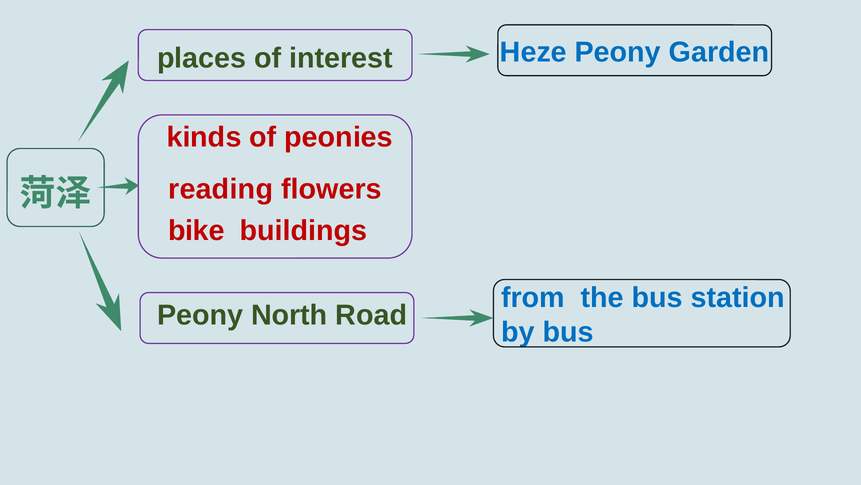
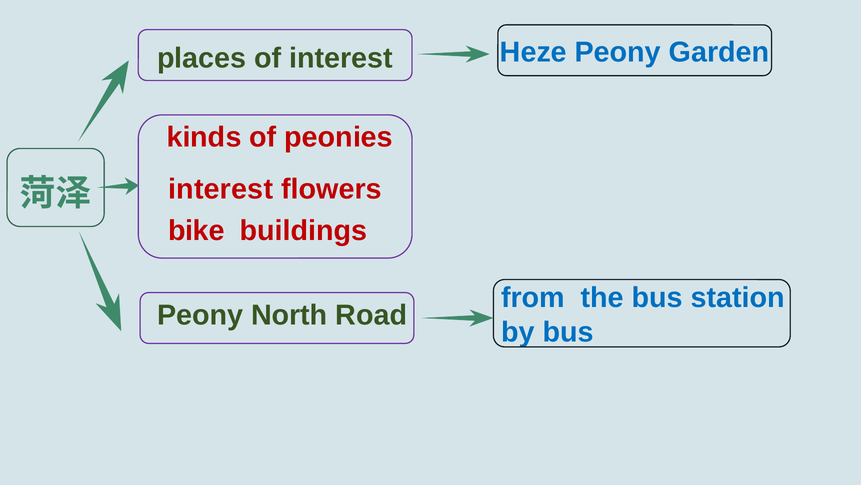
reading at (221, 189): reading -> interest
